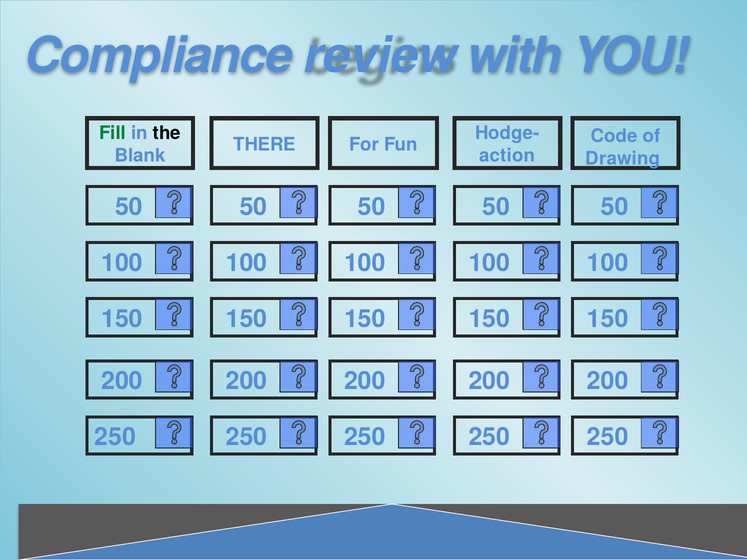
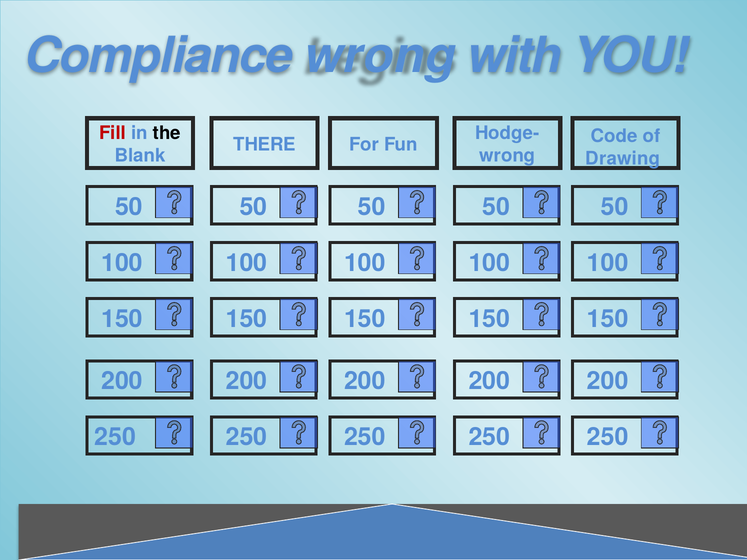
Compliance review: review -> wrong
Fill colour: green -> red
action at (507, 156): action -> wrong
